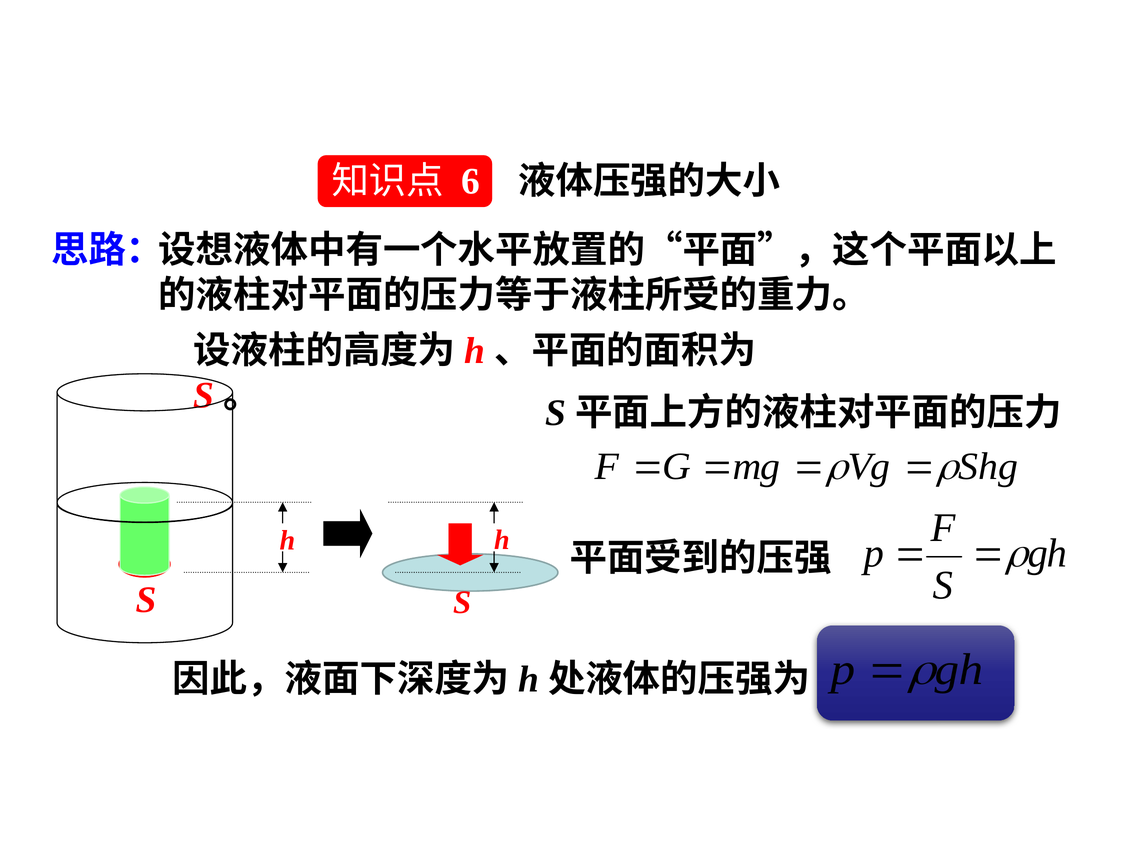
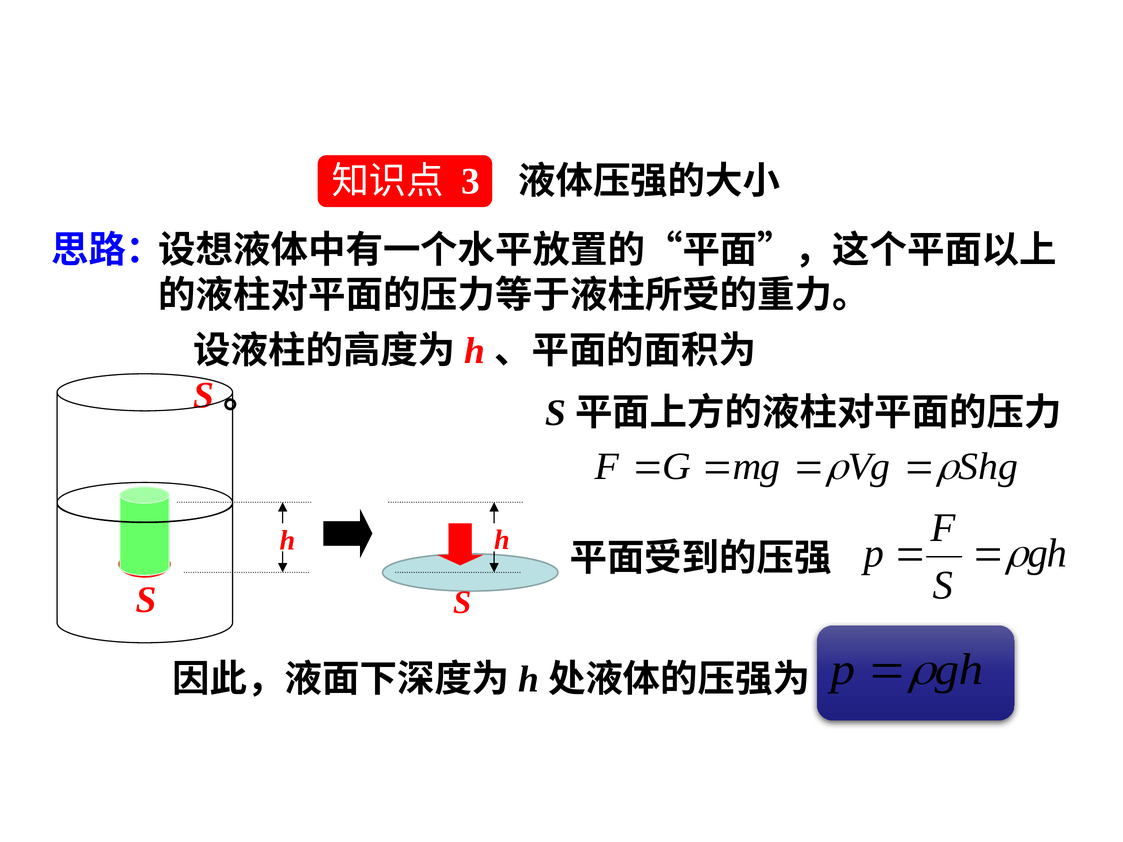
6: 6 -> 3
